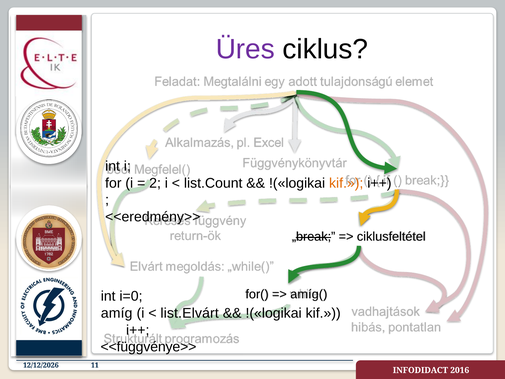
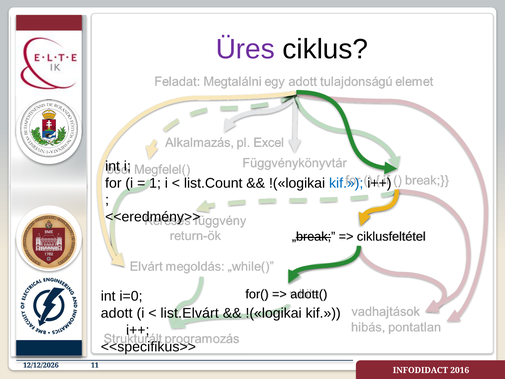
2: 2 -> 1
kif at (346, 183) colour: orange -> blue
amíg(: amíg( -> adott(
amíg: amíg -> adott
<<függvénye>>: <<függvénye>> -> <<specifikus>>
